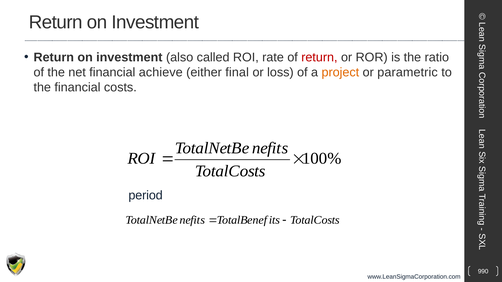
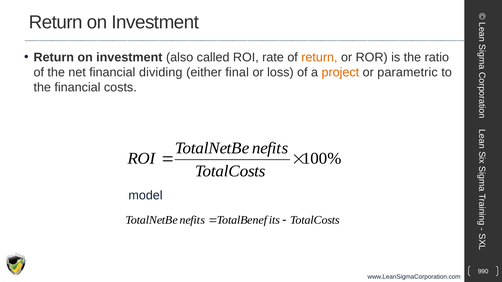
return at (319, 57) colour: red -> orange
achieve: achieve -> dividing
period: period -> model
